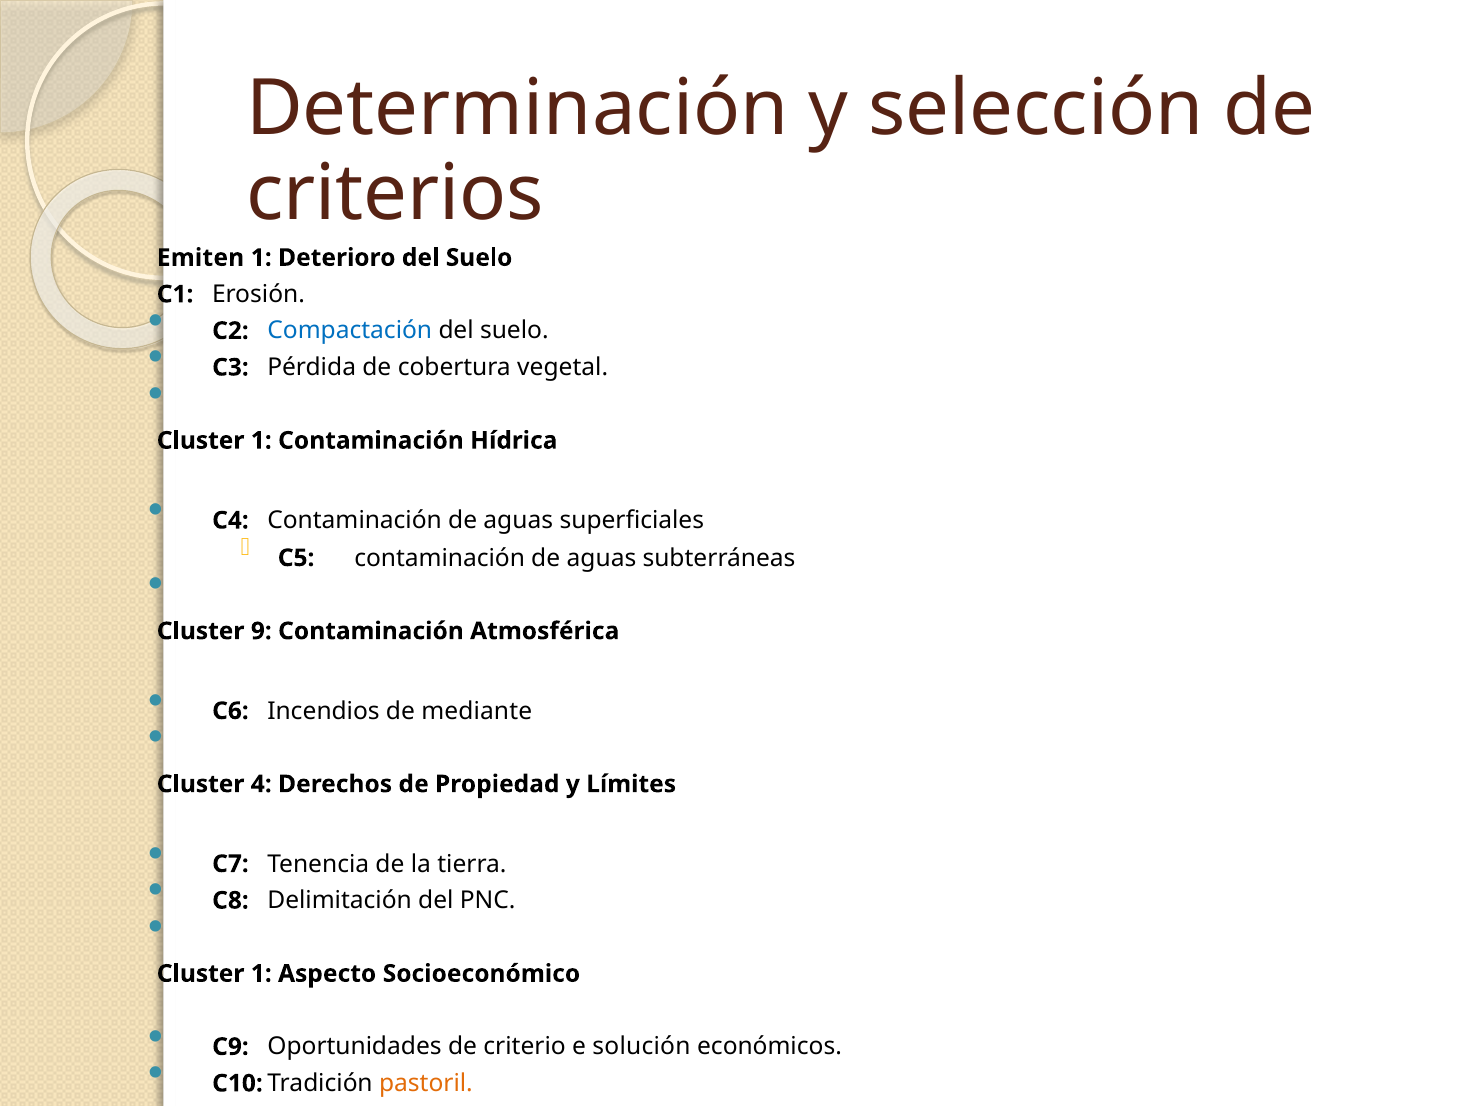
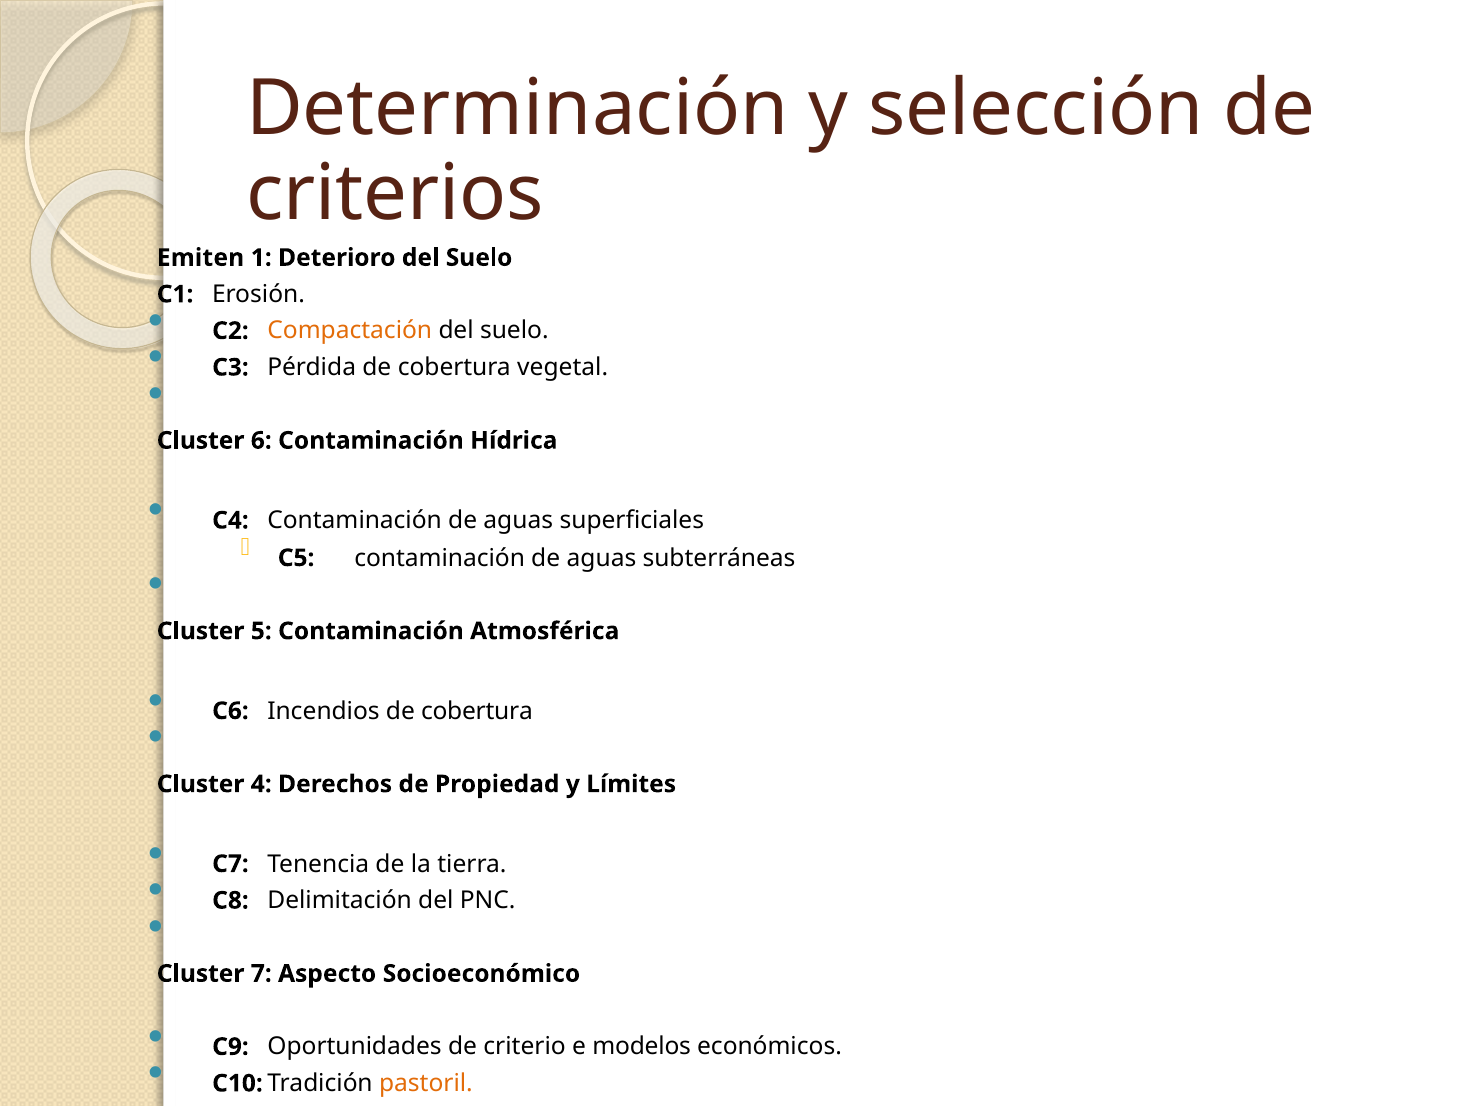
Compactación colour: blue -> orange
1 at (261, 441): 1 -> 6
9: 9 -> 5
Incendios de mediante: mediante -> cobertura
1 at (261, 974): 1 -> 7
solución: solución -> modelos
